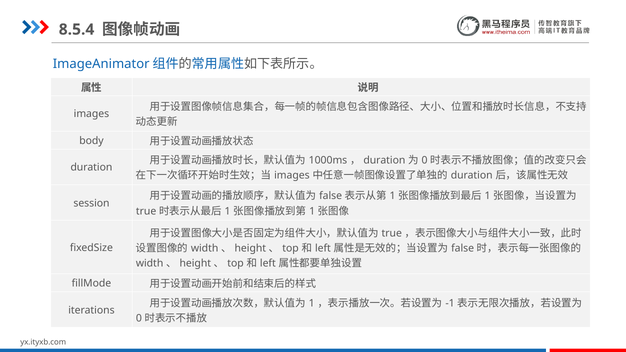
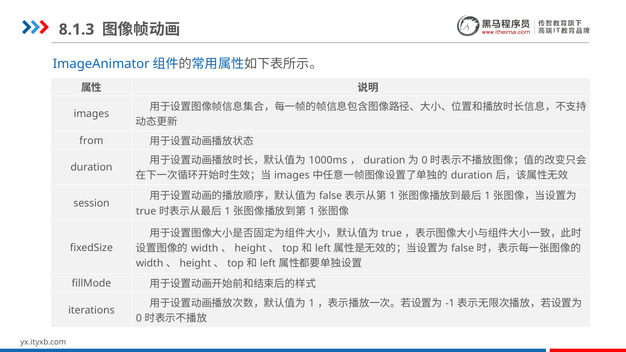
8.5.4: 8.5.4 -> 8.1.3
body: body -> from
